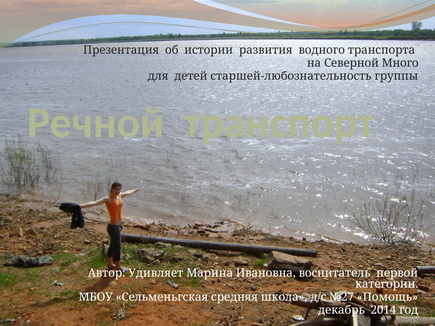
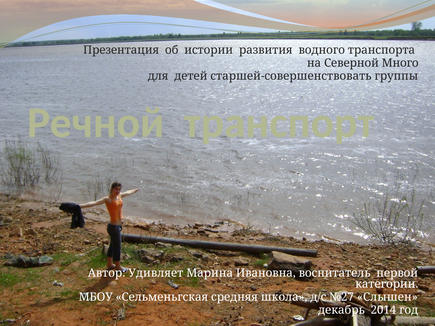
старшей-любознательность: старшей-любознательность -> старшей-совершенствовать
Помощь: Помощь -> Слышен
